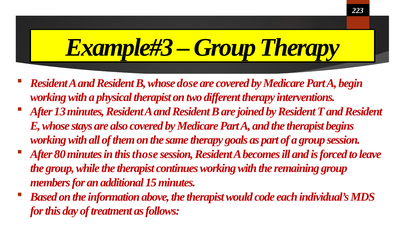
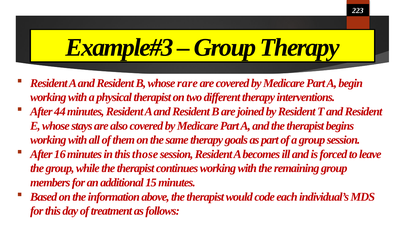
dose: dose -> rare
13: 13 -> 44
80: 80 -> 16
